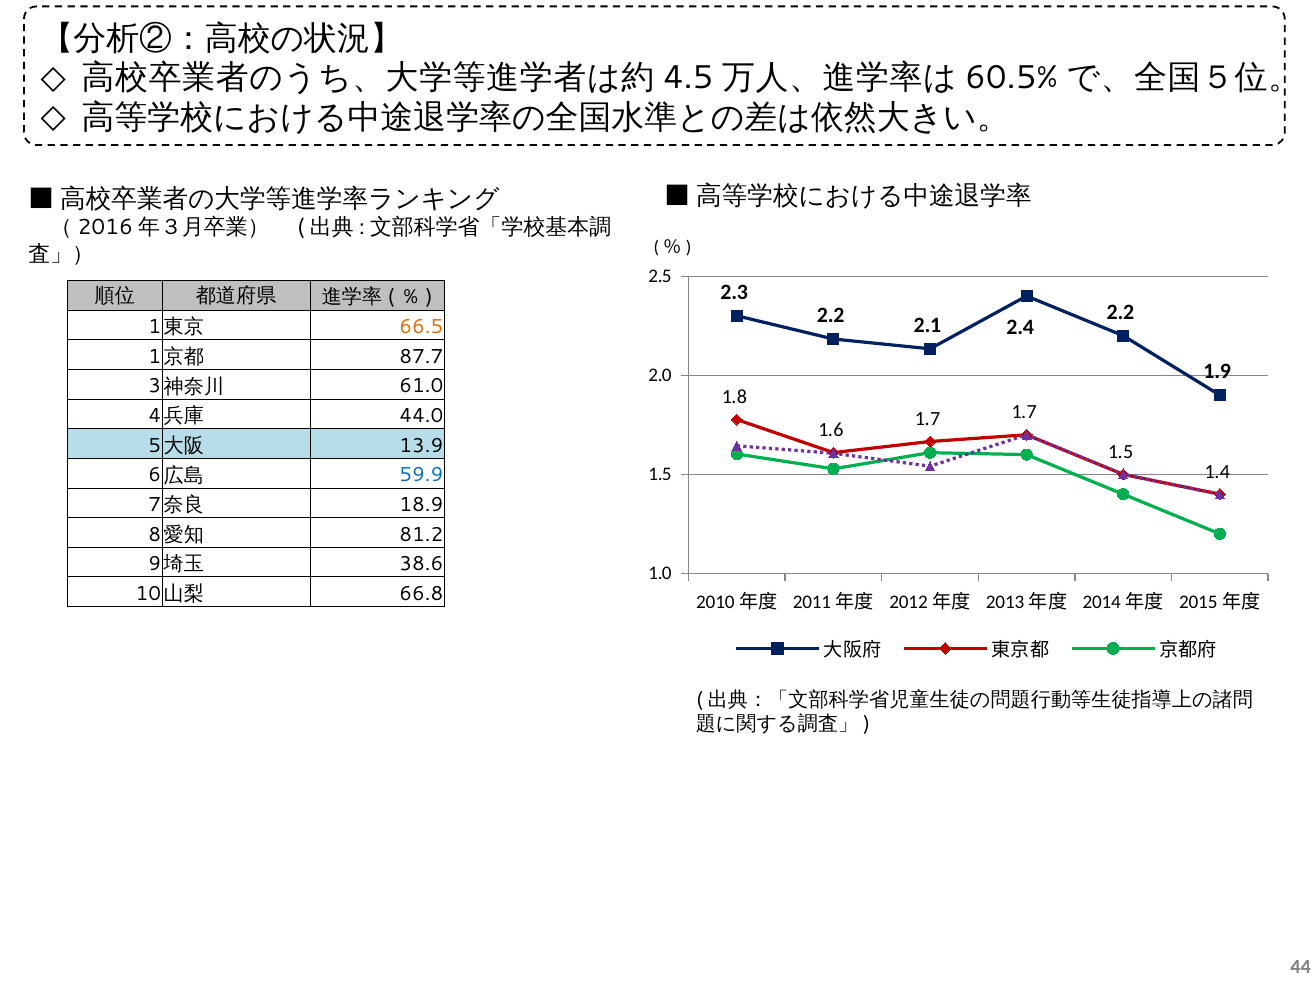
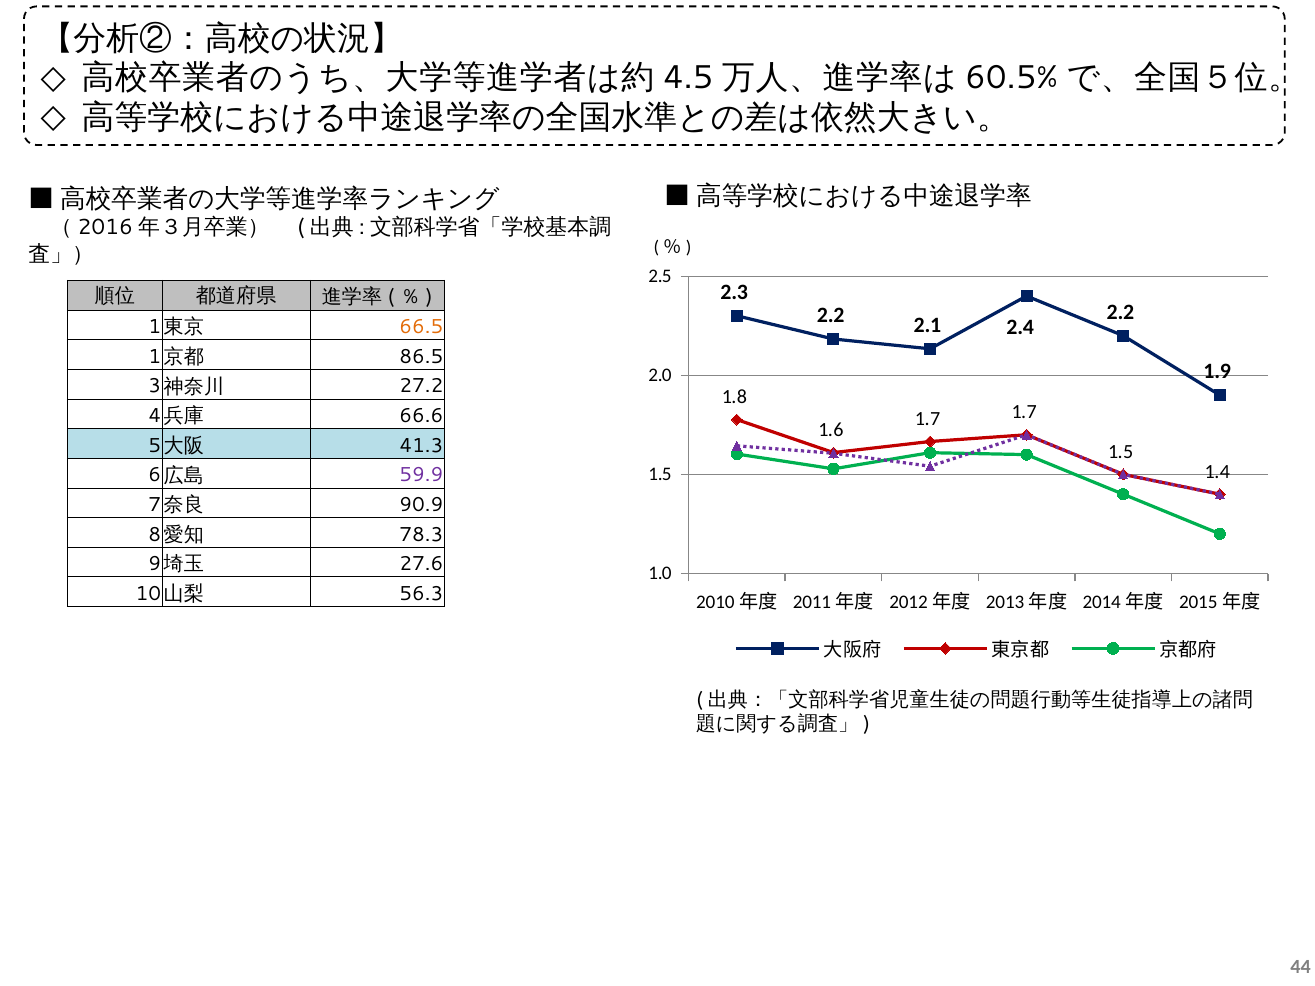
87.7: 87.7 -> 86.5
61.0: 61.0 -> 27.2
44.0: 44.0 -> 66.6
13.9: 13.9 -> 41.3
59.9 colour: blue -> purple
18.9: 18.9 -> 90.9
81.2: 81.2 -> 78.3
38.6: 38.6 -> 27.6
66.8: 66.8 -> 56.3
